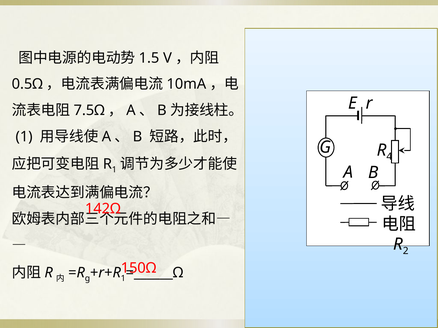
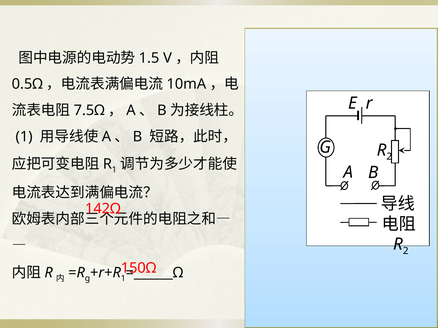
4 at (389, 157): 4 -> 2
